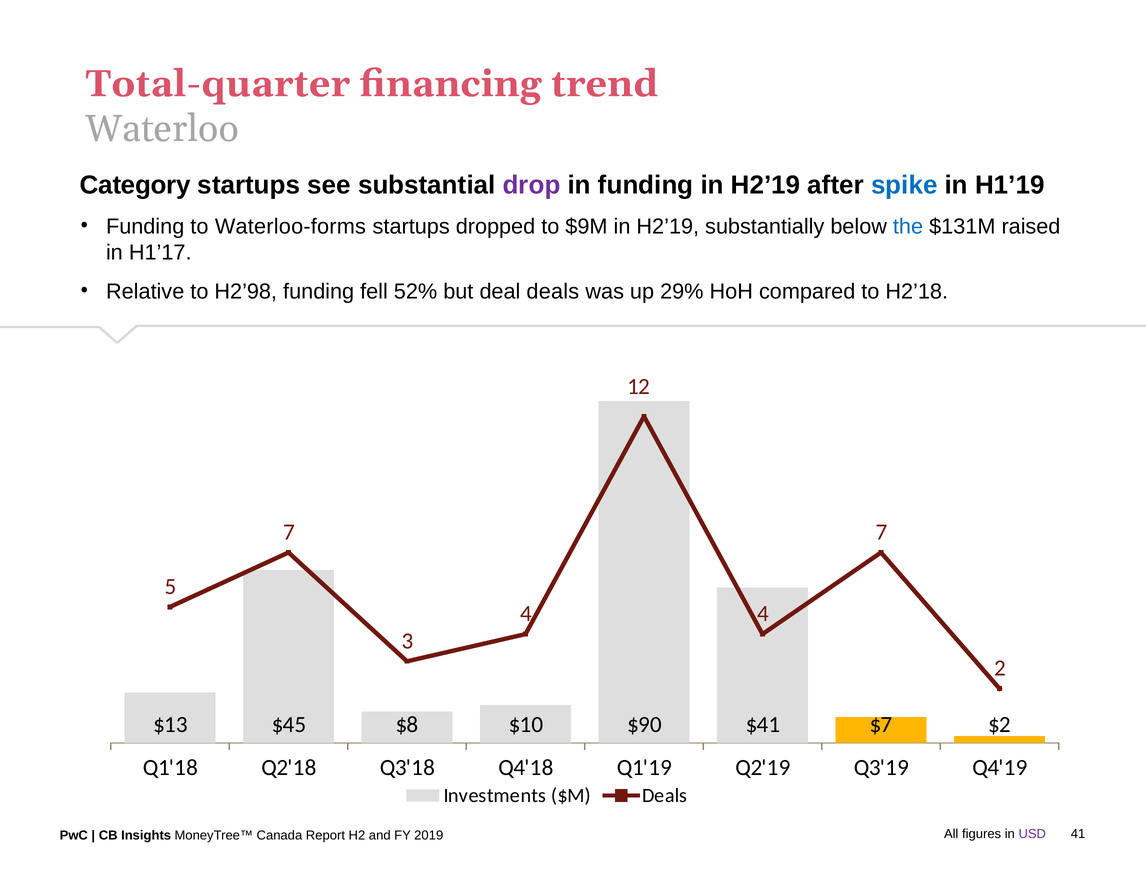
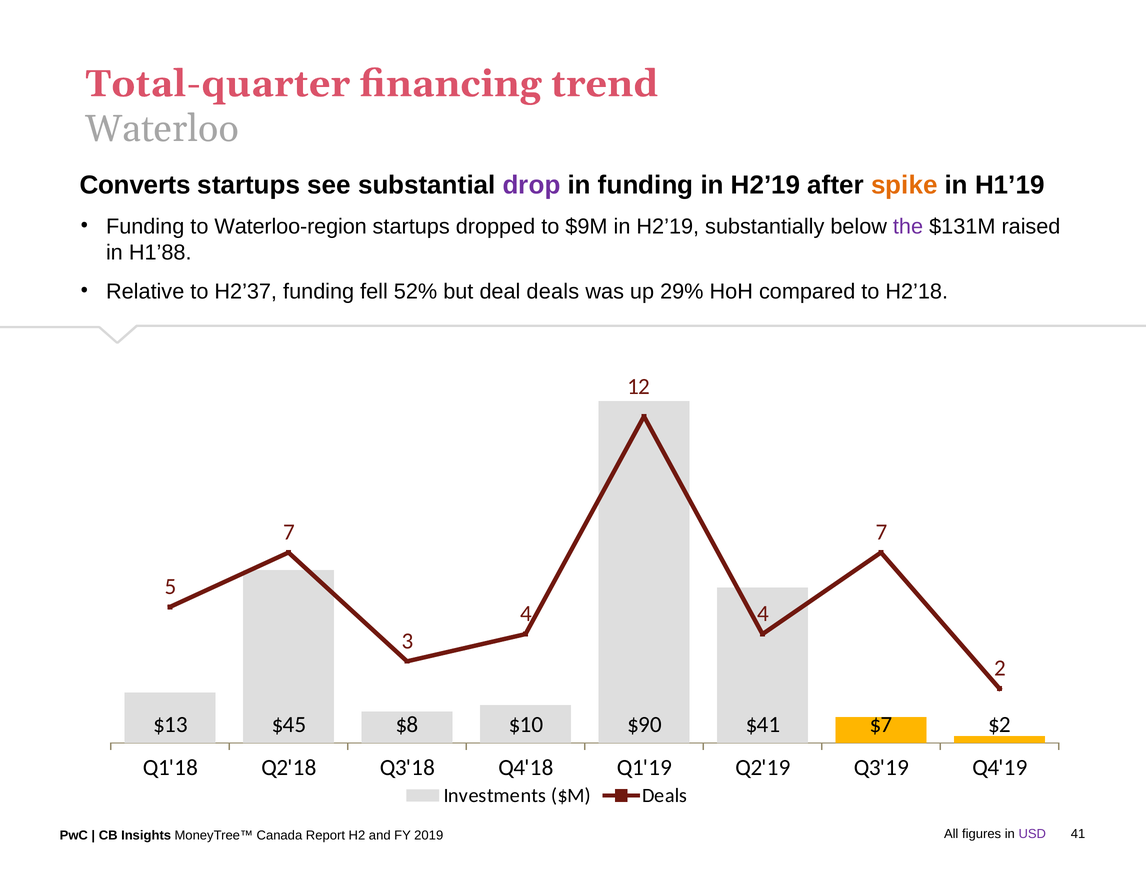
Category: Category -> Converts
spike colour: blue -> orange
Waterloo-forms: Waterloo-forms -> Waterloo-region
the colour: blue -> purple
H1’17: H1’17 -> H1’88
H2’98: H2’98 -> H2’37
